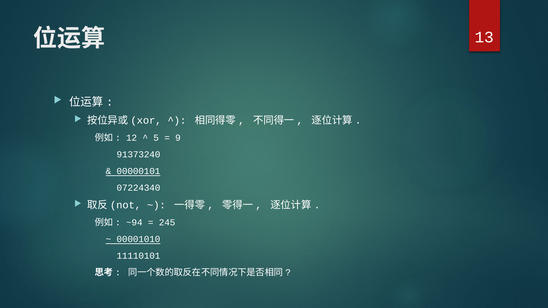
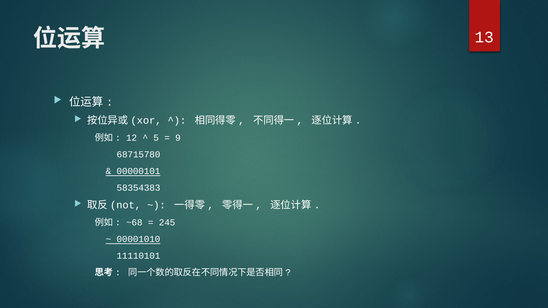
91373240: 91373240 -> 68715780
07224340: 07224340 -> 58354383
~94: ~94 -> ~68
